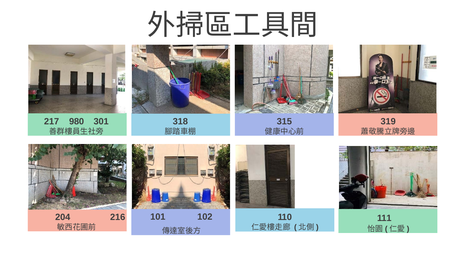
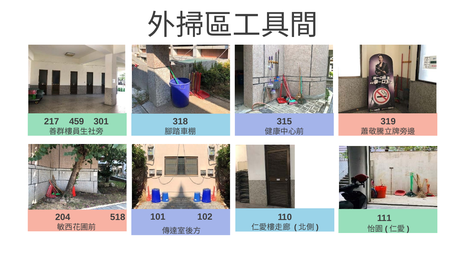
980: 980 -> 459
216: 216 -> 518
